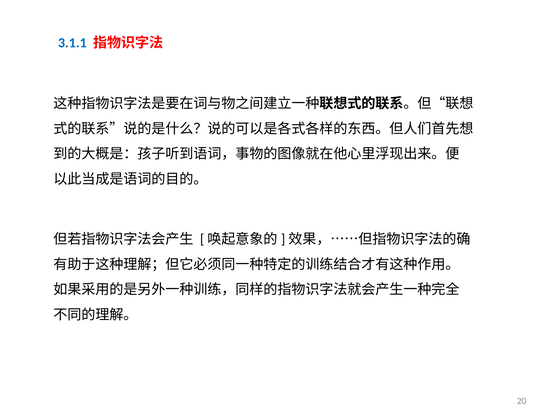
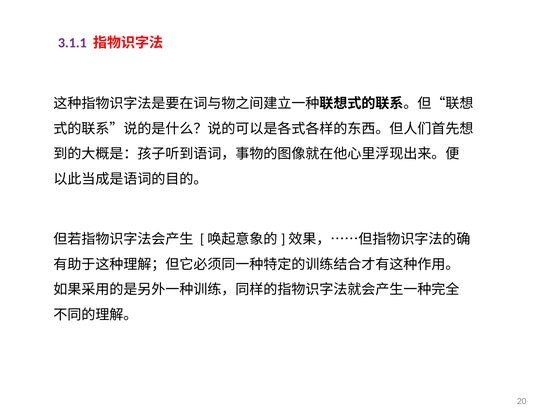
3.1.1 colour: blue -> purple
